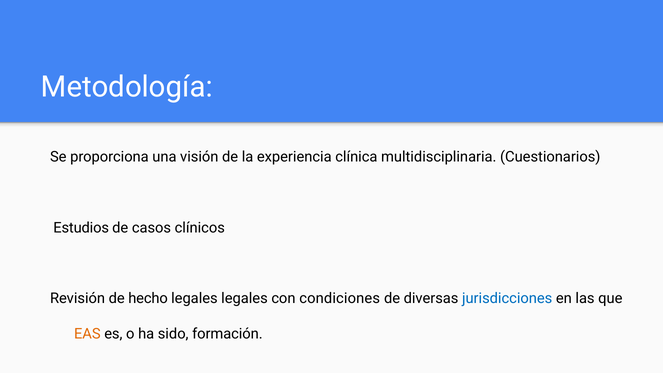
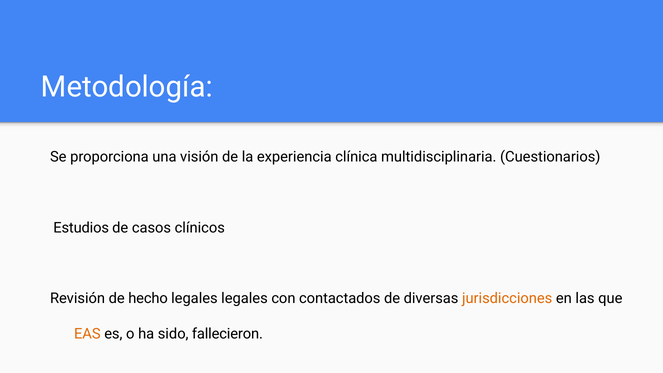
condiciones: condiciones -> contactados
jurisdicciones colour: blue -> orange
formación: formación -> fallecieron
